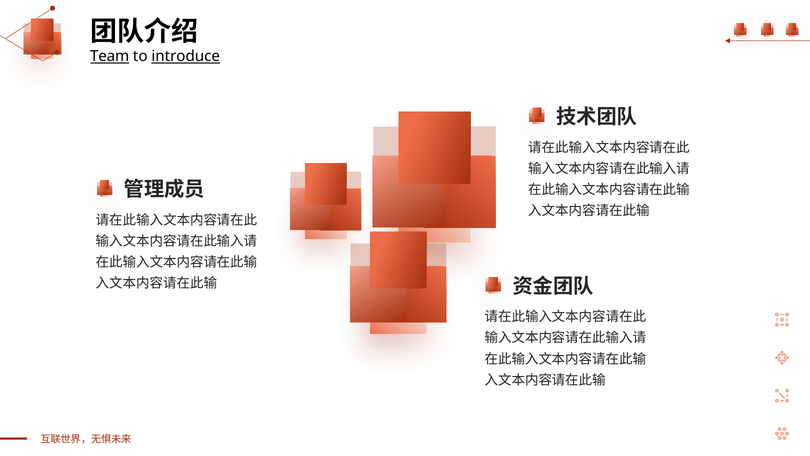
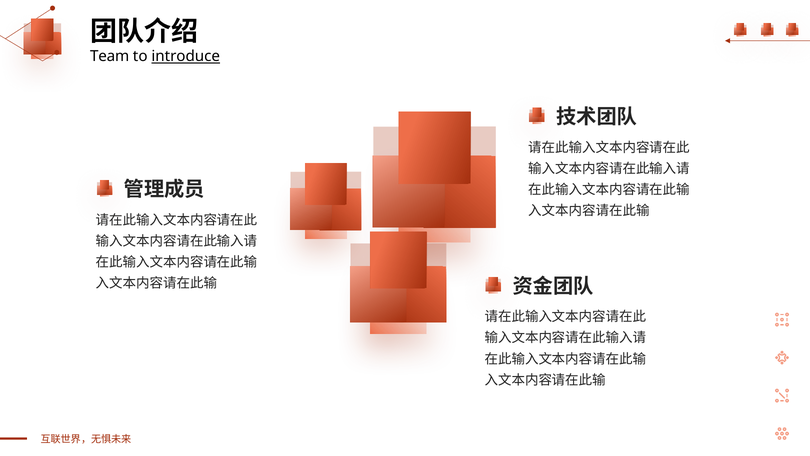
Team underline: present -> none
